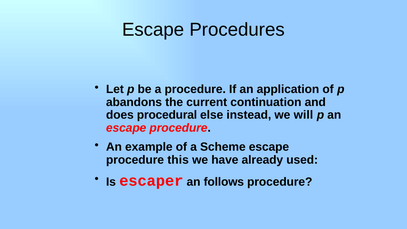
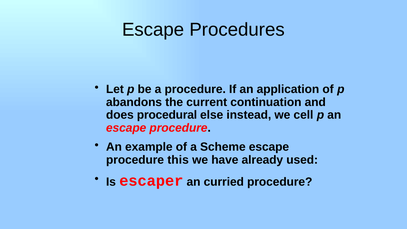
will: will -> cell
follows: follows -> curried
